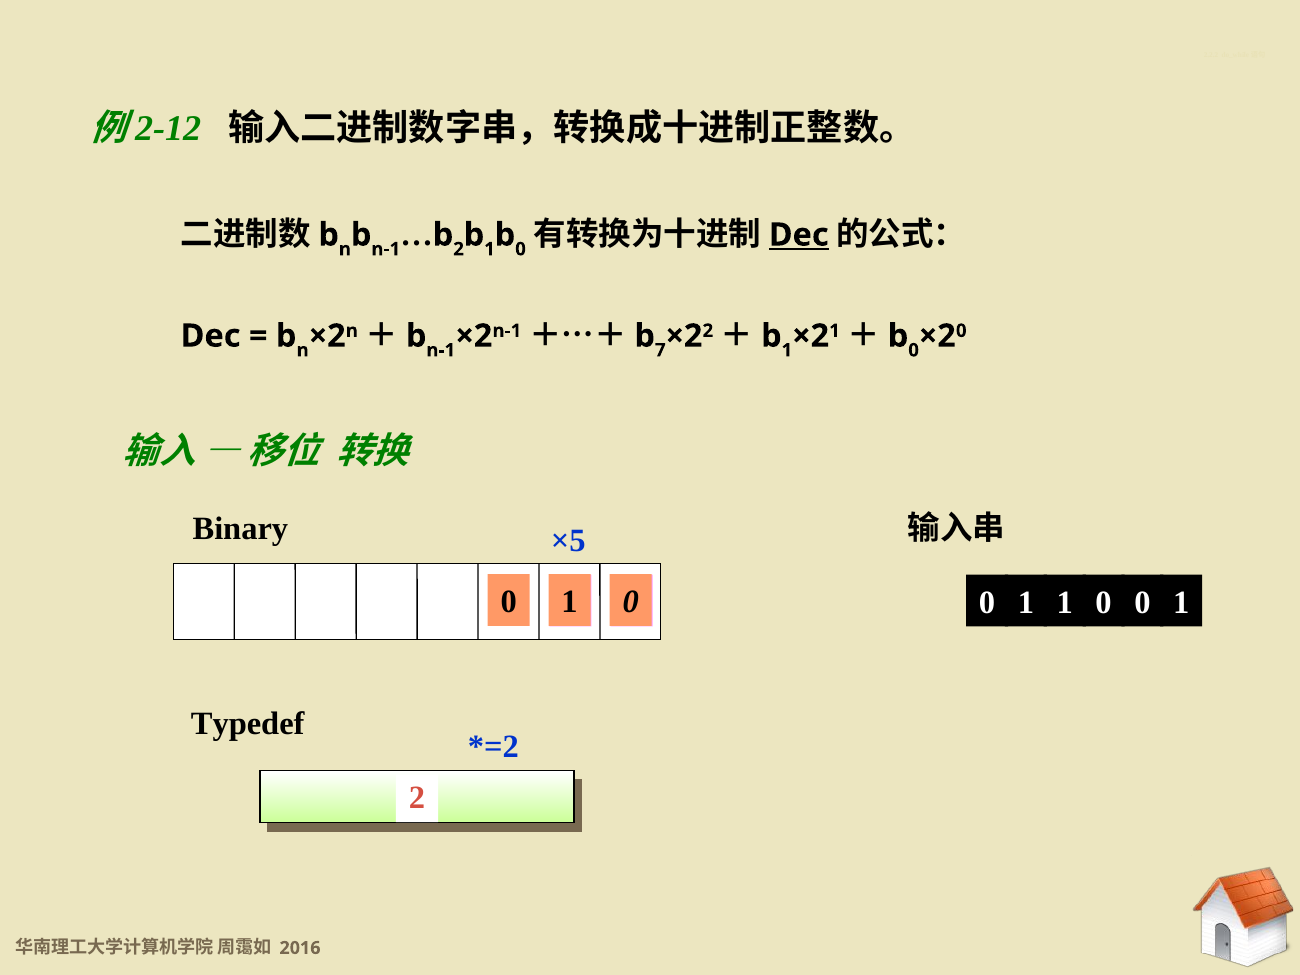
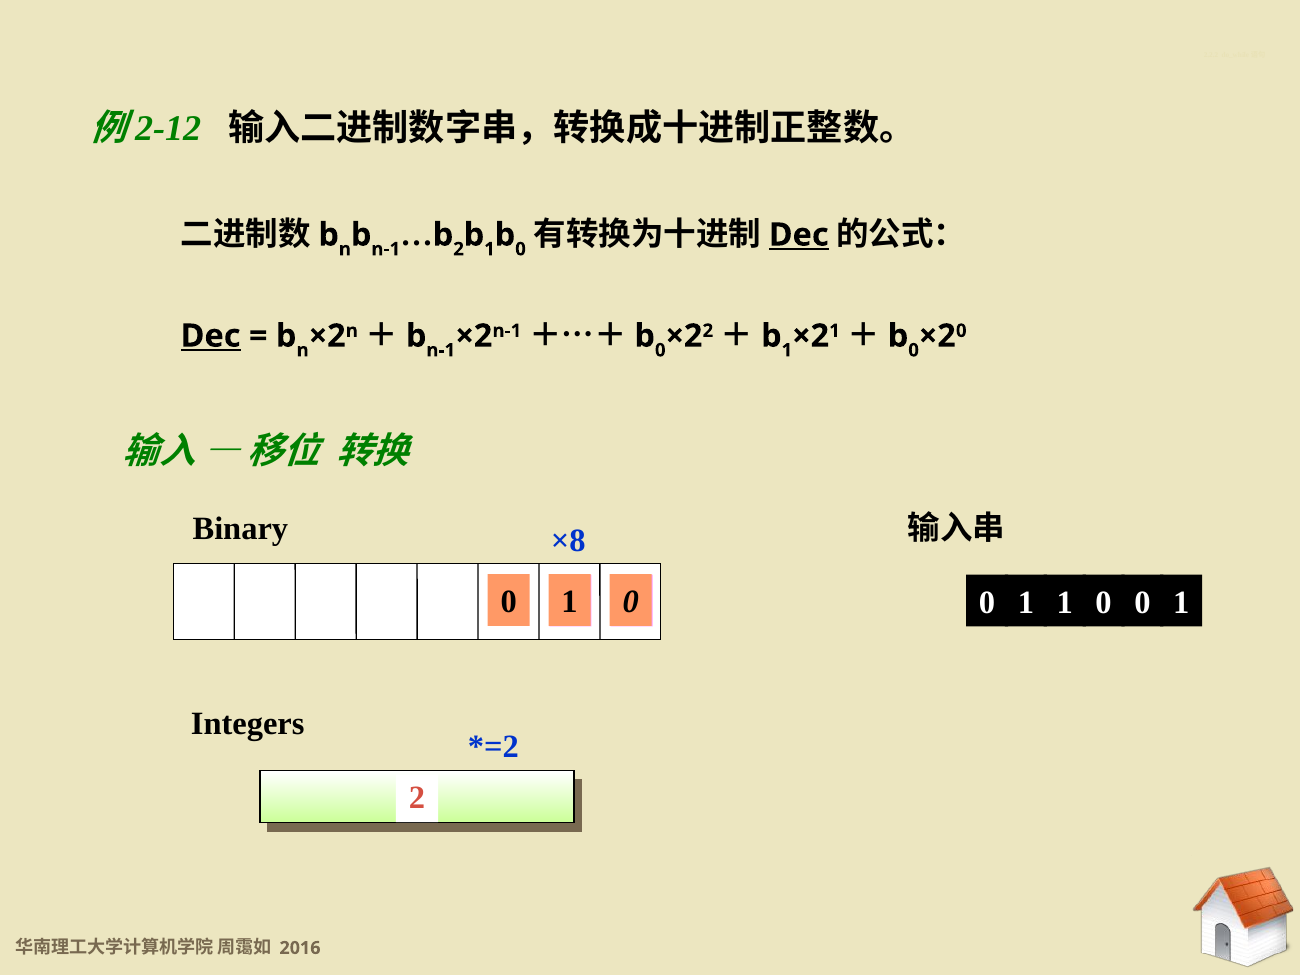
Dec at (211, 336) underline: none -> present
7 at (660, 350): 7 -> 0
×5: ×5 -> ×8
Typedef: Typedef -> Integers
